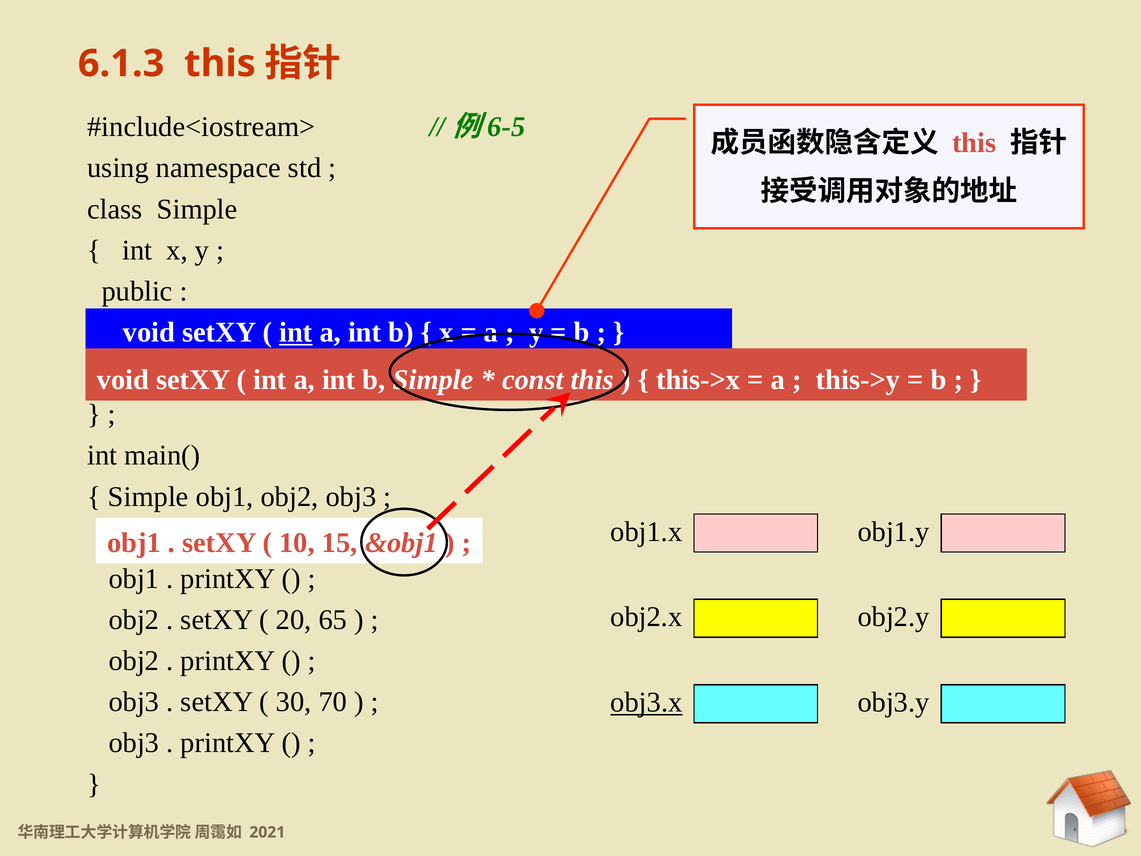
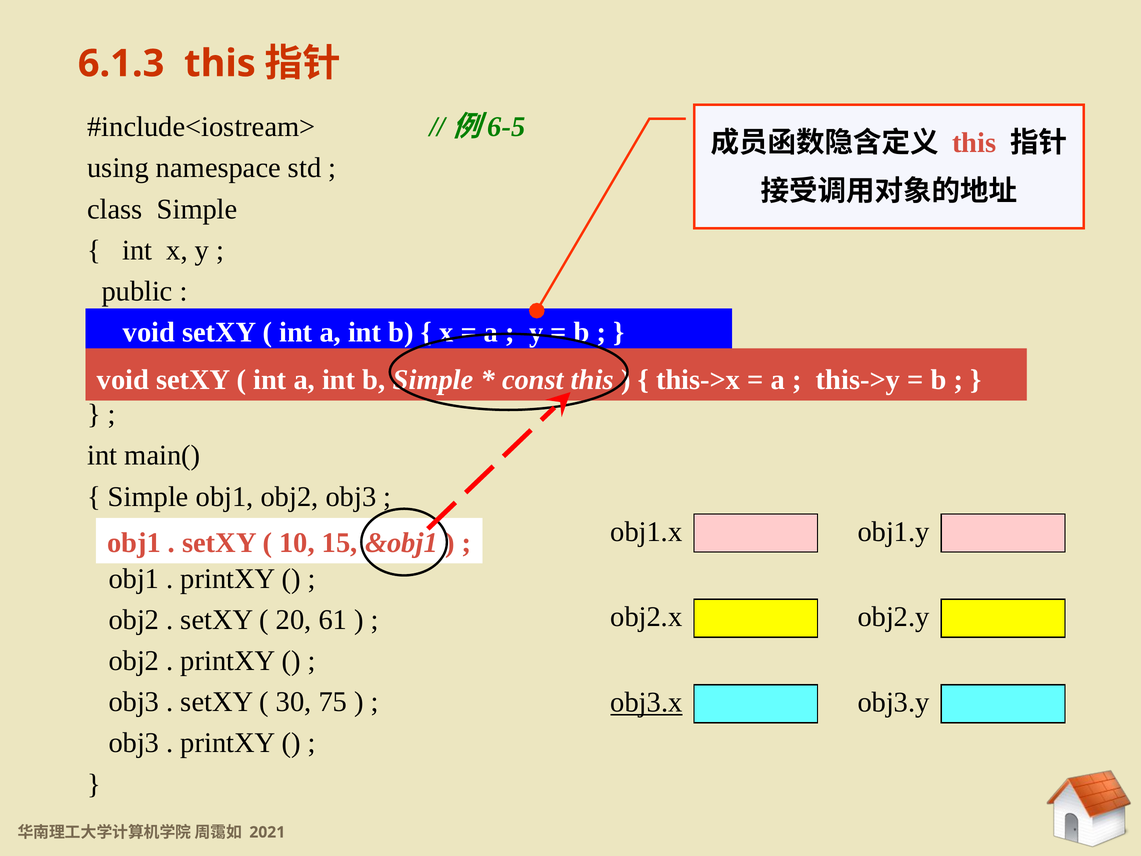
int at (296, 332) underline: present -> none
65: 65 -> 61
70: 70 -> 75
